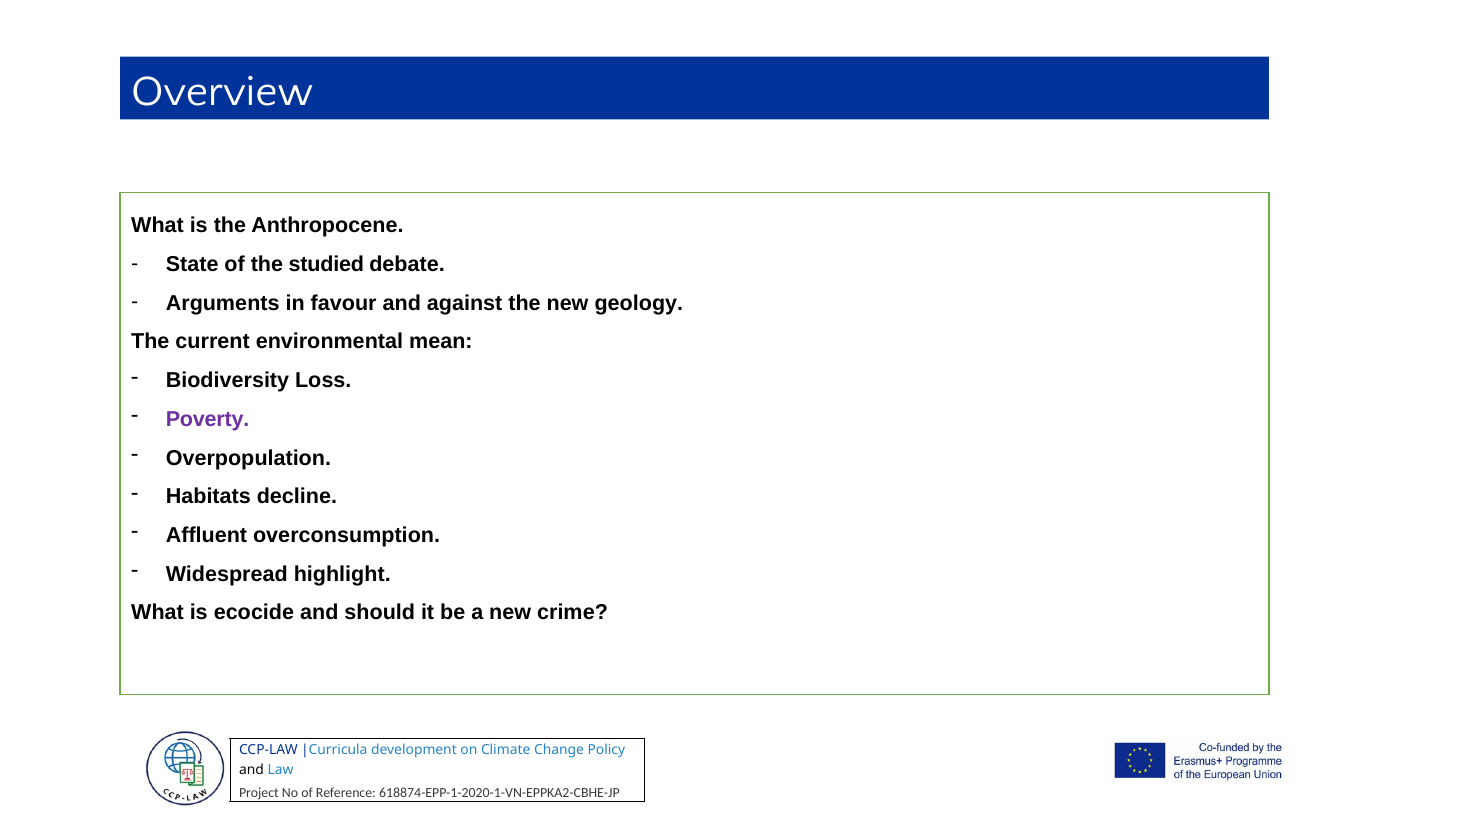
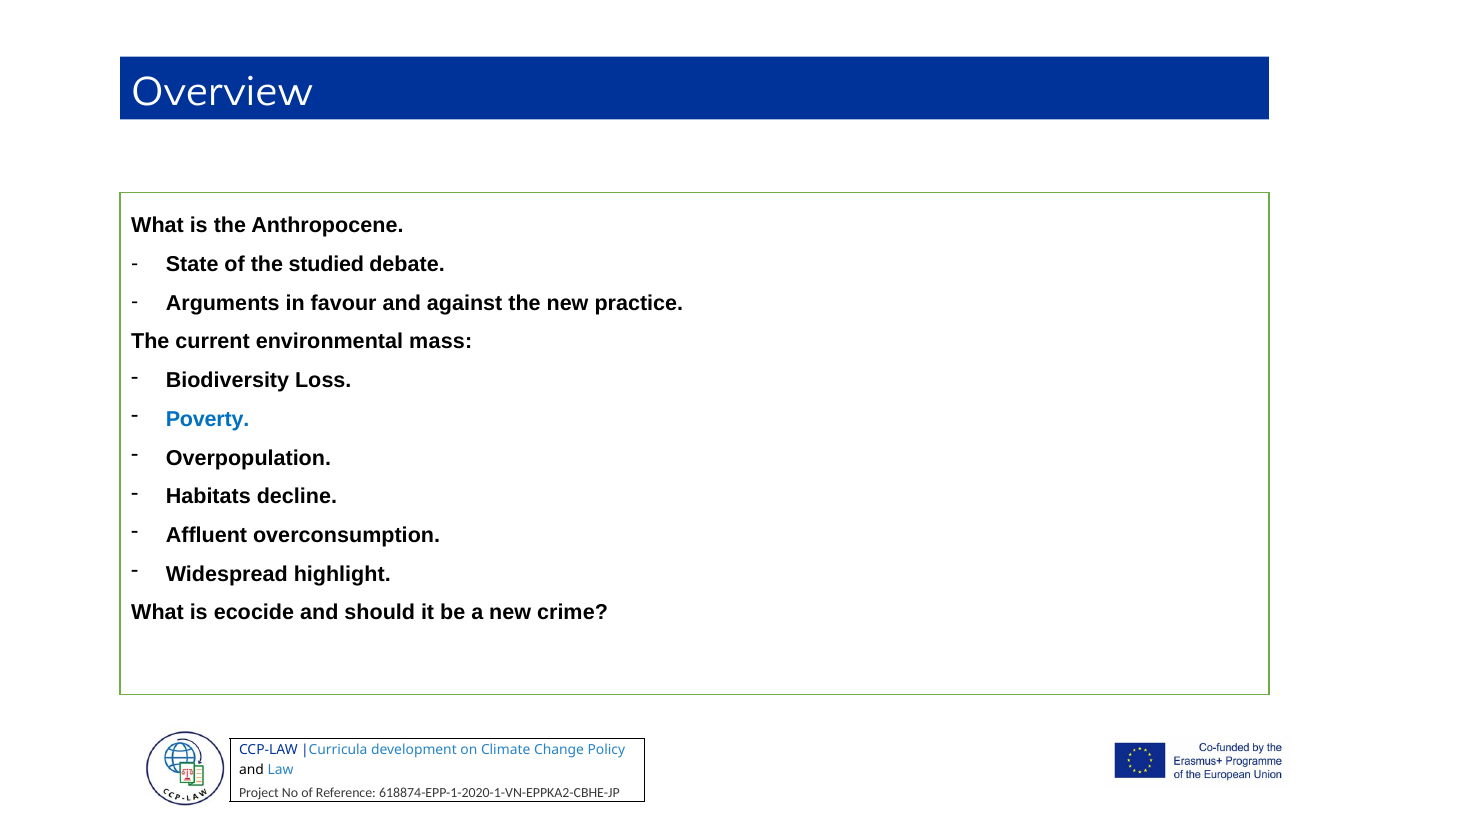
geology: geology -> practice
mean: mean -> mass
Poverty colour: purple -> blue
